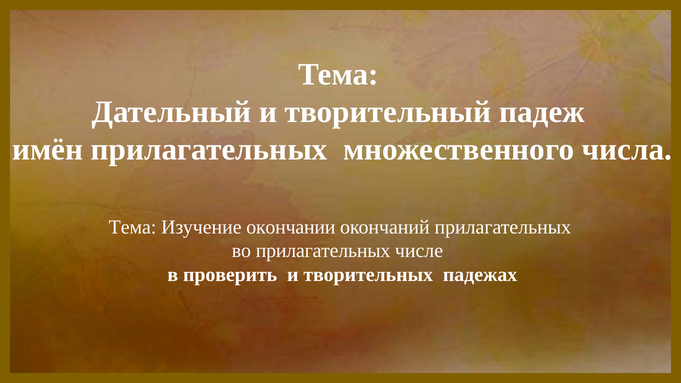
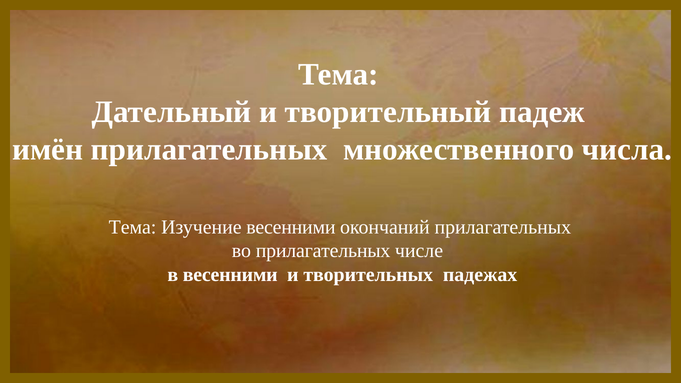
Изучение окончании: окончании -> весенними
в проверить: проверить -> весенними
